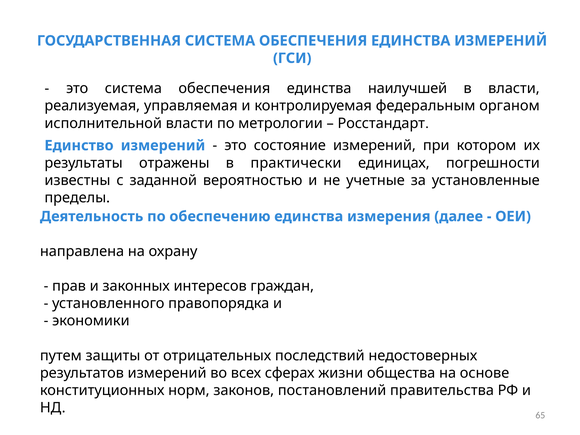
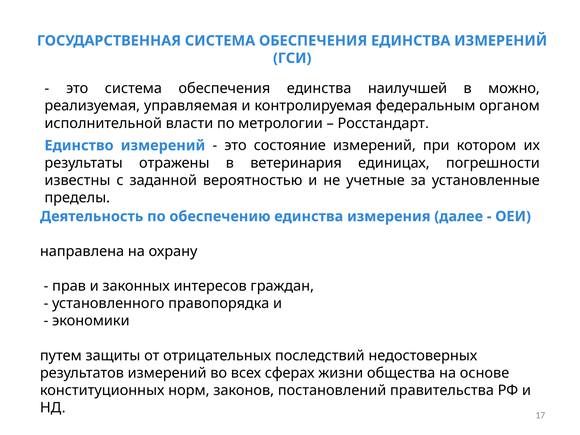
в власти: власти -> можно
практически: практически -> ветеринария
65: 65 -> 17
